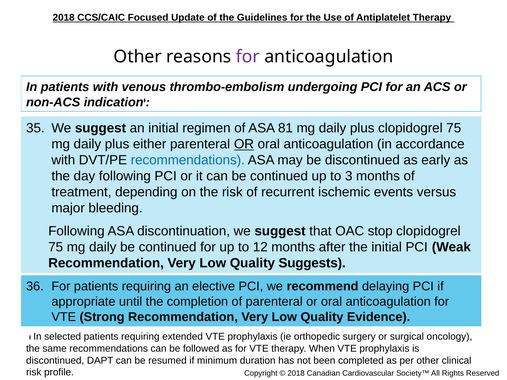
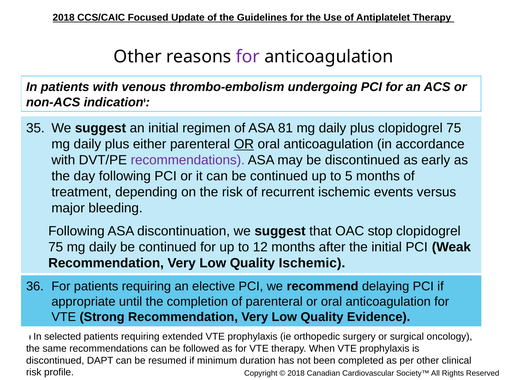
recommendations at (188, 160) colour: blue -> purple
3: 3 -> 5
Quality Suggests: Suggests -> Ischemic
